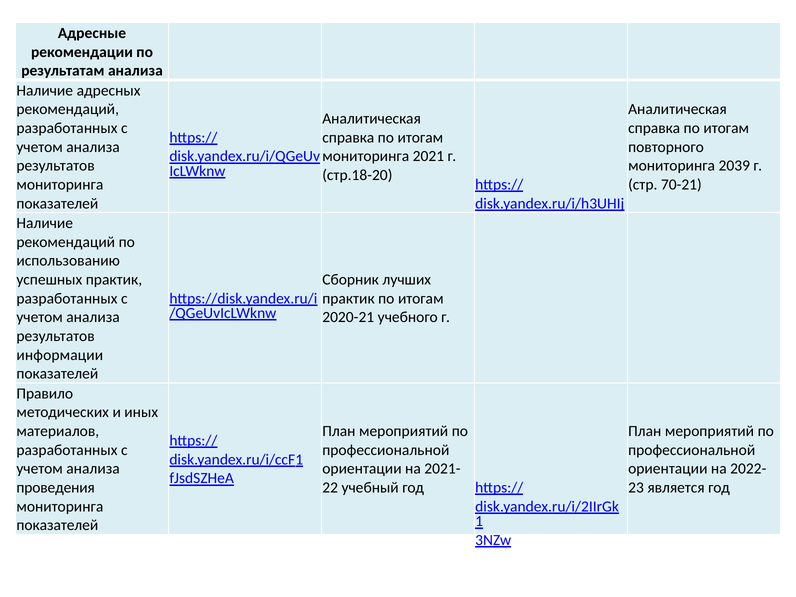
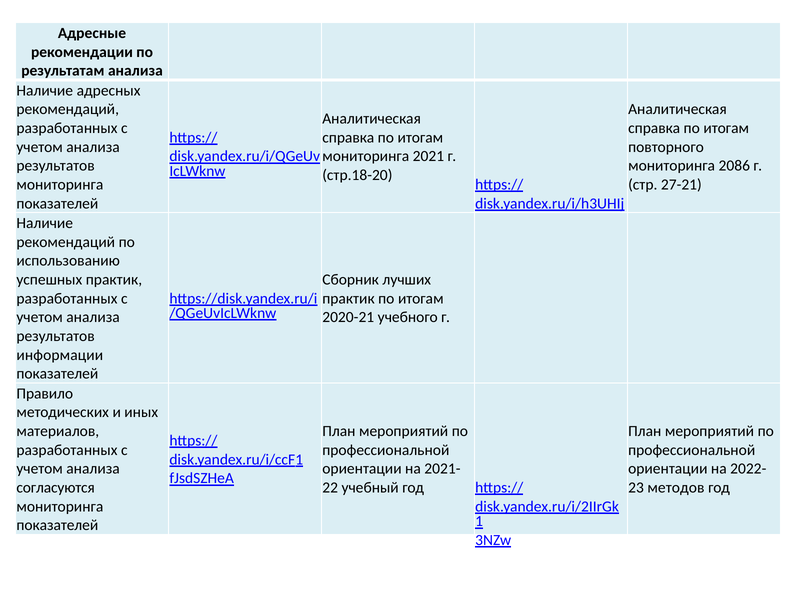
2039: 2039 -> 2086
70-21: 70-21 -> 27-21
проведения: проведения -> согласуются
является: является -> методов
